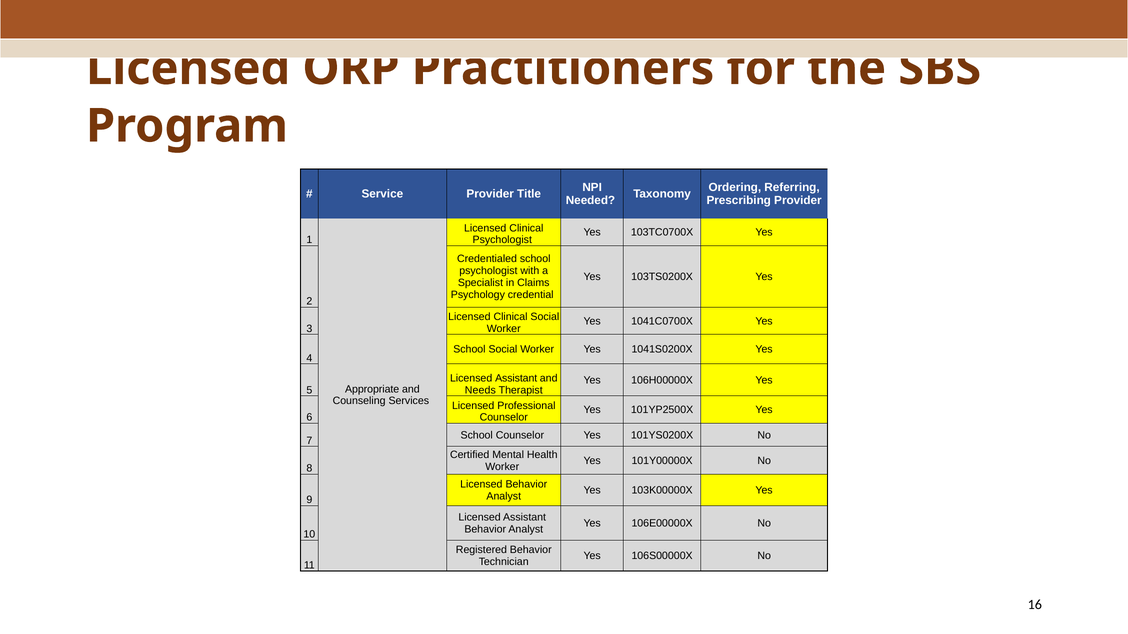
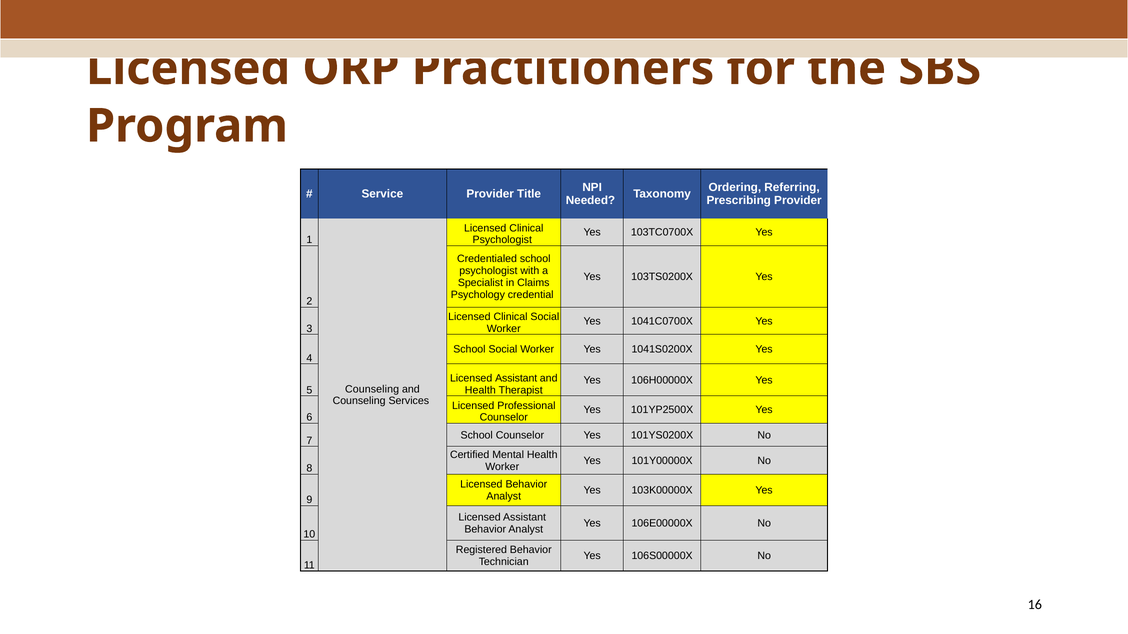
Appropriate at (372, 389): Appropriate -> Counseling
Needs at (480, 391): Needs -> Health
